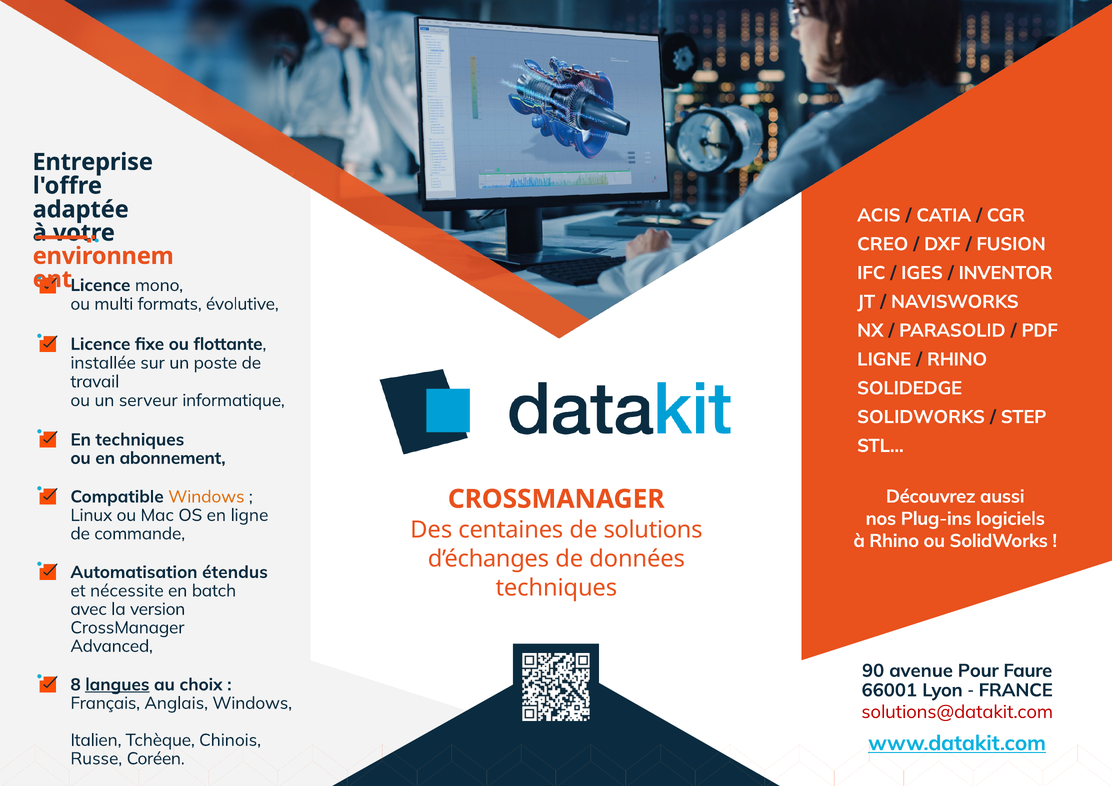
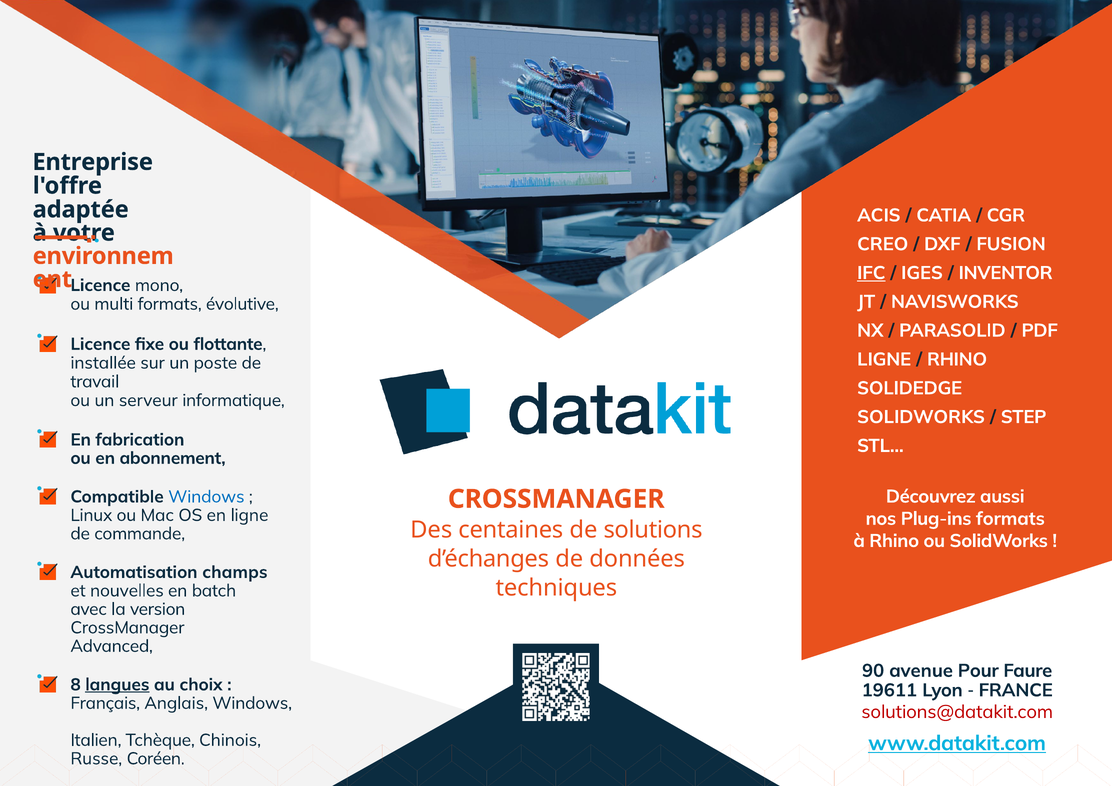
IFC underline: none -> present
En techniques: techniques -> fabrication
Windows at (206, 497) colour: orange -> blue
Plug-ins logiciels: logiciels -> formats
étendus: étendus -> champs
nécessite: nécessite -> nouvelles
66001: 66001 -> 19611
